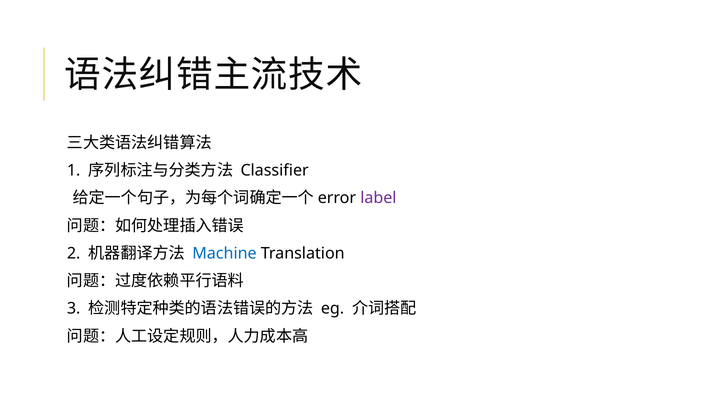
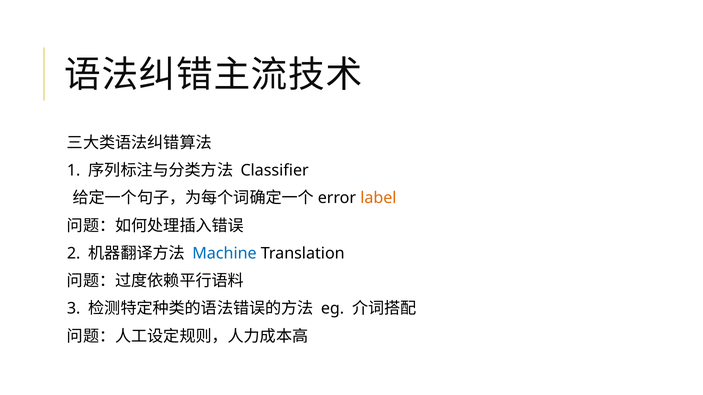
label colour: purple -> orange
